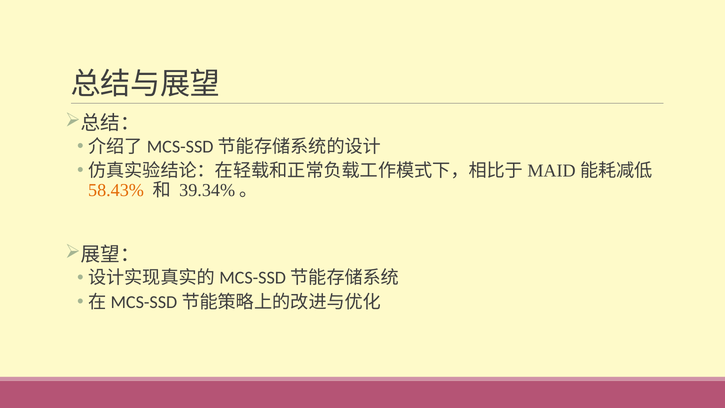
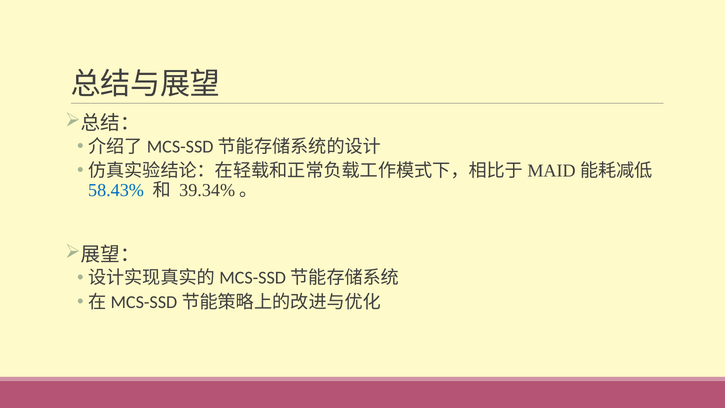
58.43% colour: orange -> blue
